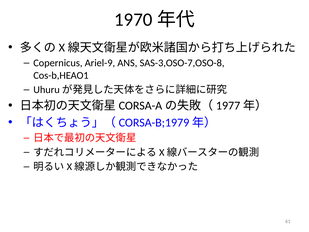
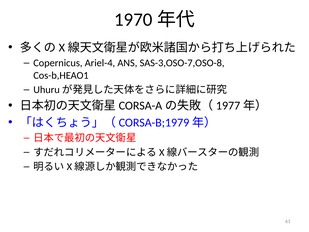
Ariel-9: Ariel-9 -> Ariel-4
